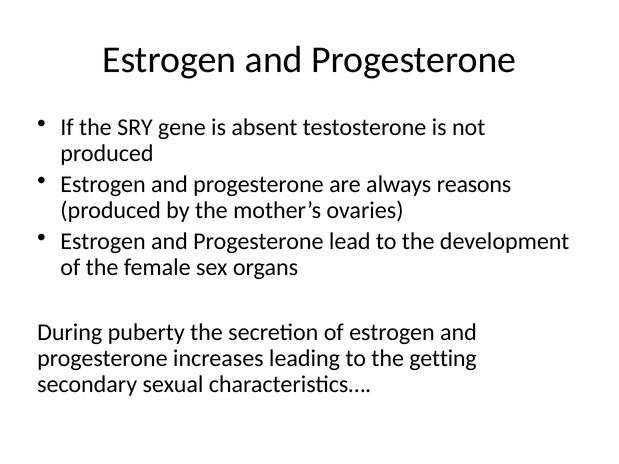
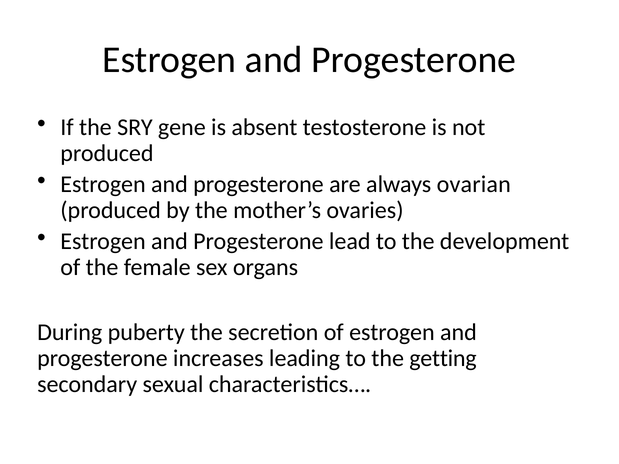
reasons: reasons -> ovarian
